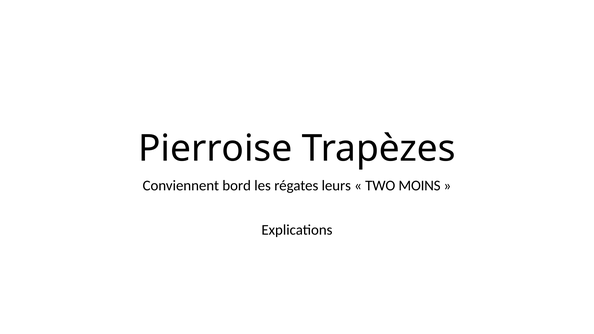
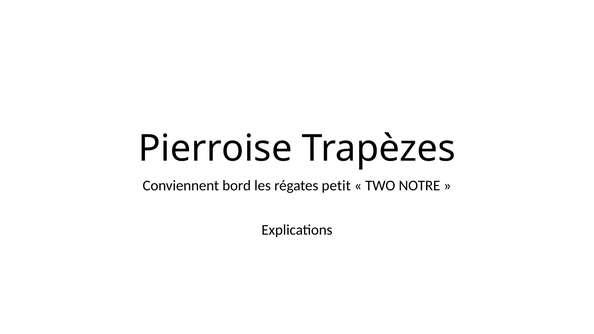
leurs: leurs -> petit
MOINS: MOINS -> NOTRE
